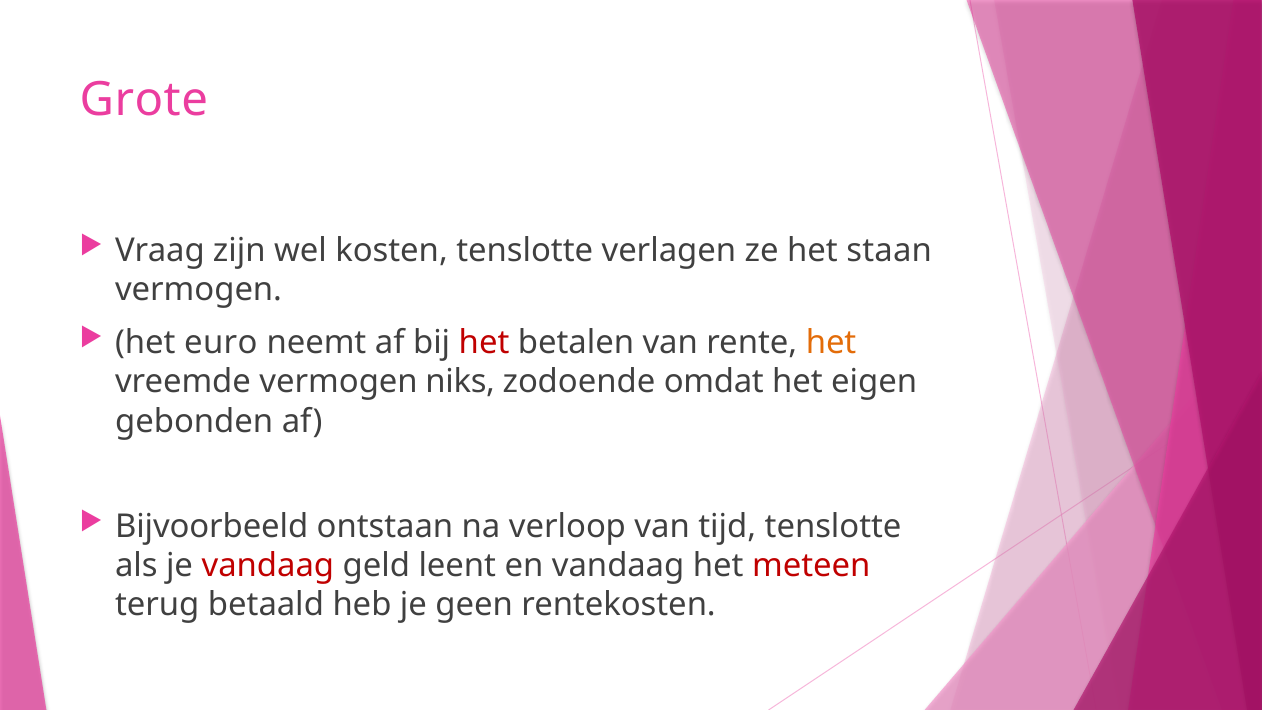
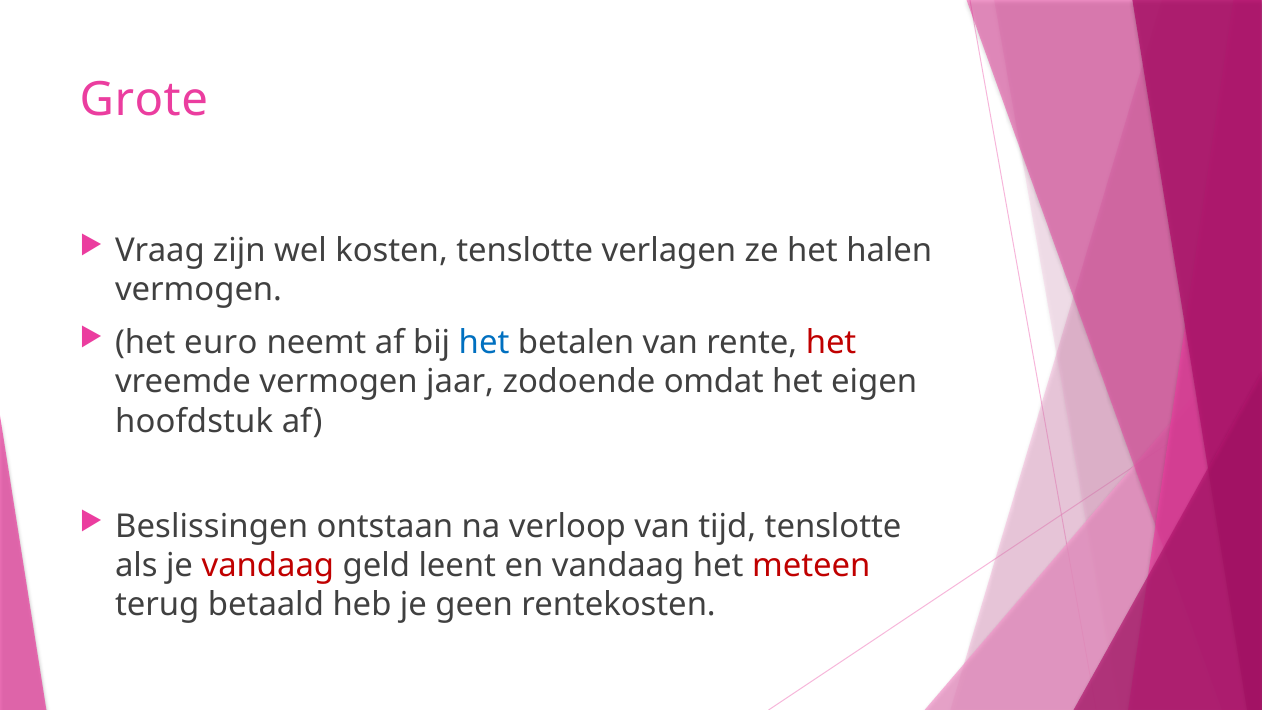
staan: staan -> halen
het at (484, 342) colour: red -> blue
het at (831, 342) colour: orange -> red
niks: niks -> jaar
gebonden: gebonden -> hoofdstuk
Bijvoorbeeld: Bijvoorbeeld -> Beslissingen
